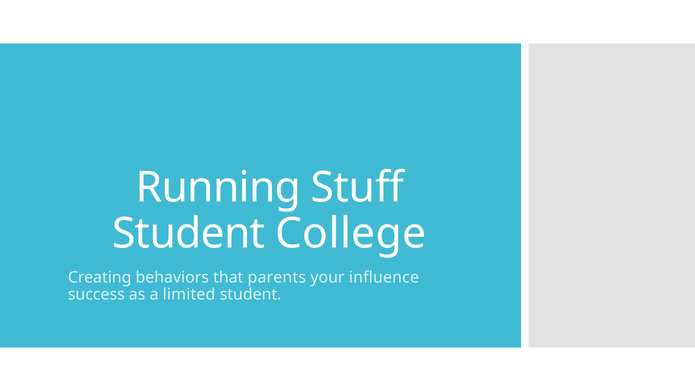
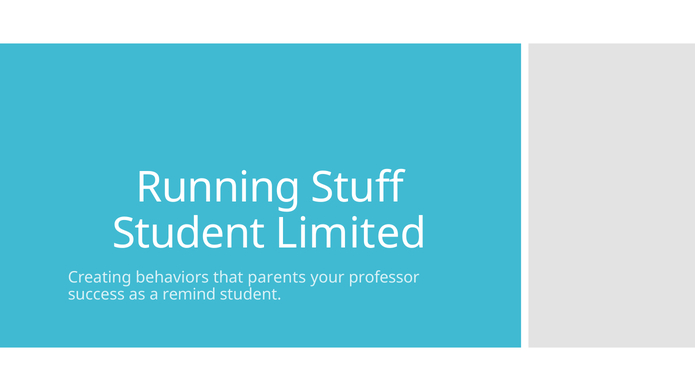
College: College -> Limited
influence: influence -> professor
limited: limited -> remind
